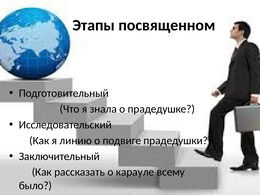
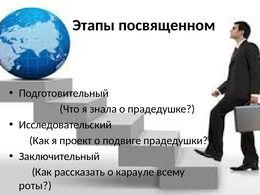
линию: линию -> проект
было: было -> роты
